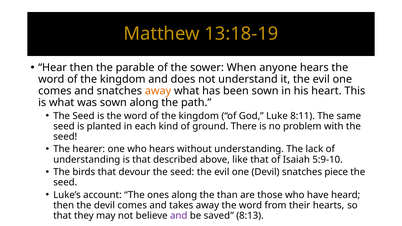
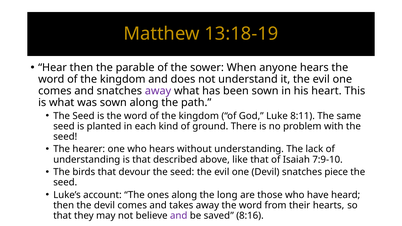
away at (158, 91) colour: orange -> purple
5:9-10: 5:9-10 -> 7:9-10
than: than -> long
8:13: 8:13 -> 8:16
